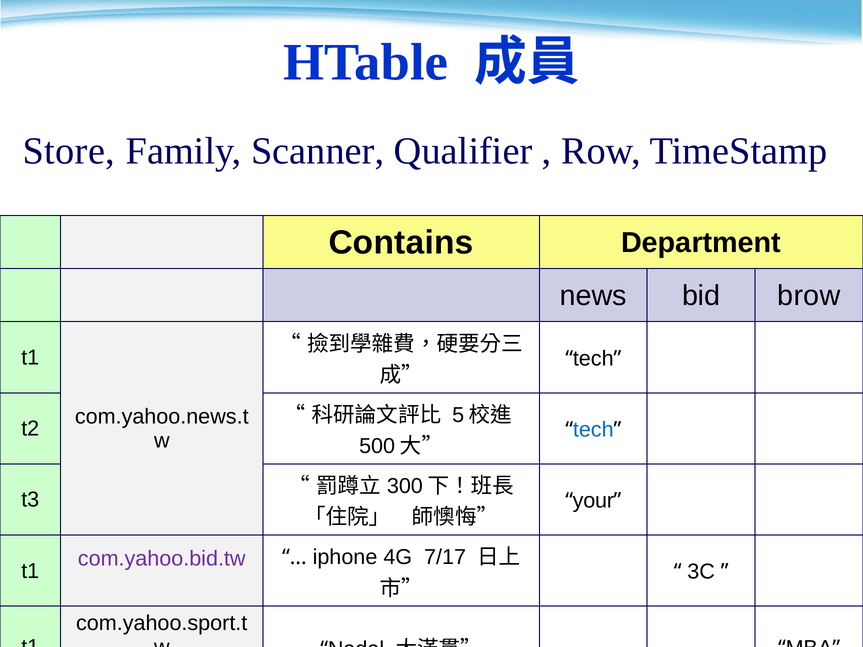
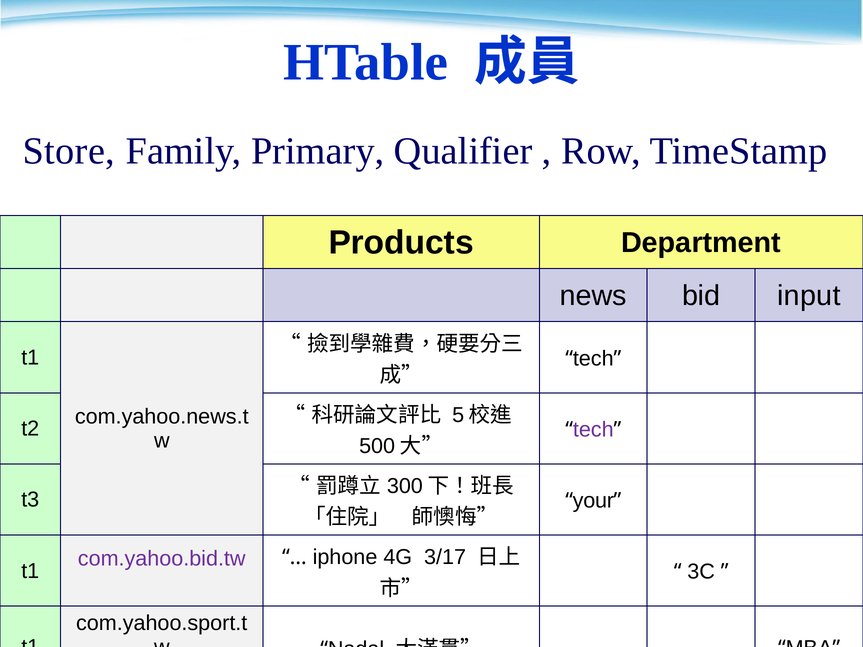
Scanner: Scanner -> Primary
Contains: Contains -> Products
brow: brow -> input
tech at (593, 430) colour: blue -> purple
7/17: 7/17 -> 3/17
